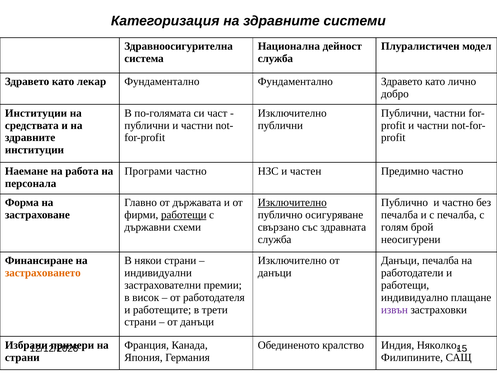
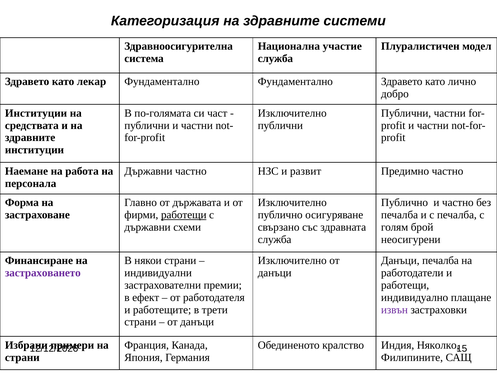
дейност: дейност -> участие
Програми at (148, 171): Програми -> Държавни
частен: частен -> развит
Изключително at (292, 202) underline: present -> none
застраховането colour: orange -> purple
висок: висок -> ефект
